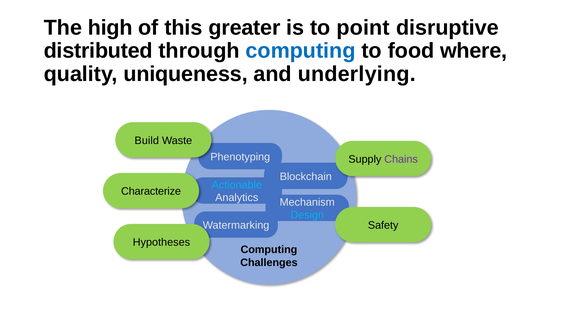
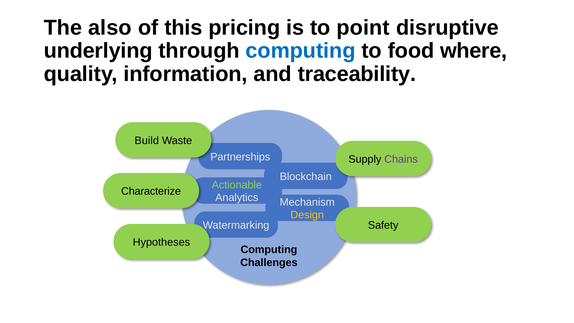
high: high -> also
greater: greater -> pricing
distributed: distributed -> underlying
uniqueness: uniqueness -> information
underlying: underlying -> traceability
Phenotyping: Phenotyping -> Partnerships
Actionable colour: light blue -> light green
Design colour: light blue -> yellow
